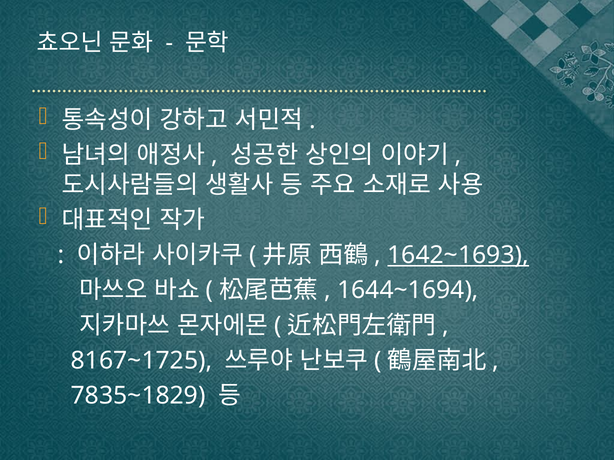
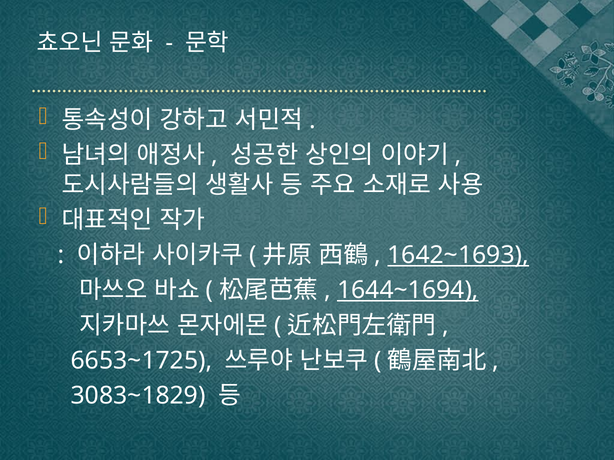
1644~1694 underline: none -> present
8167~1725: 8167~1725 -> 6653~1725
7835~1829: 7835~1829 -> 3083~1829
